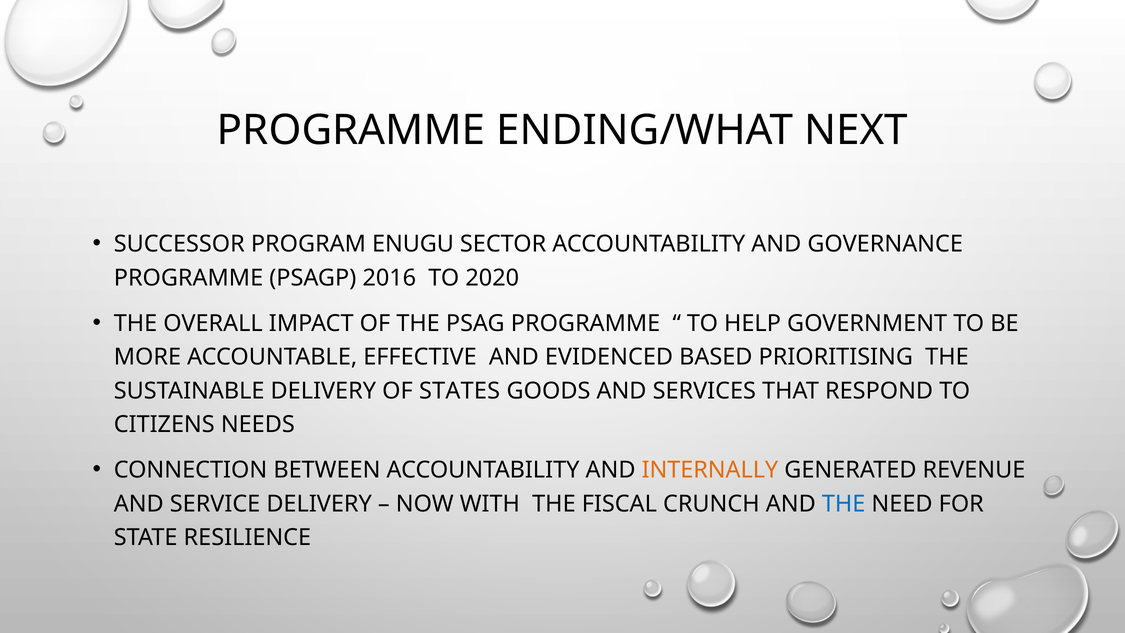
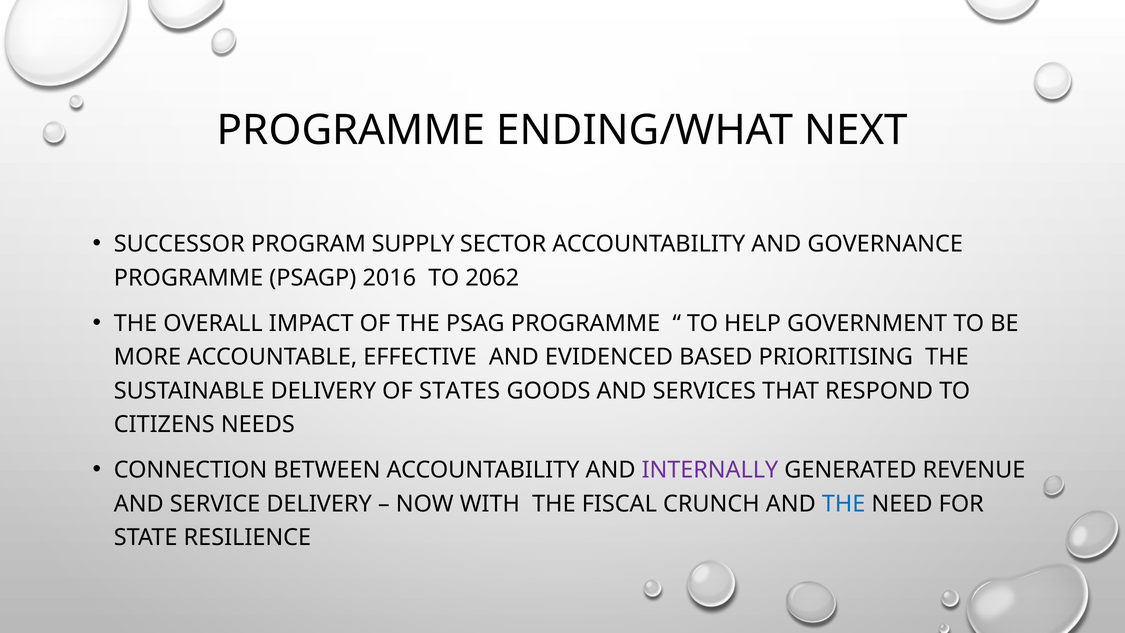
ENUGU: ENUGU -> SUPPLY
2020: 2020 -> 2062
INTERNALLY colour: orange -> purple
